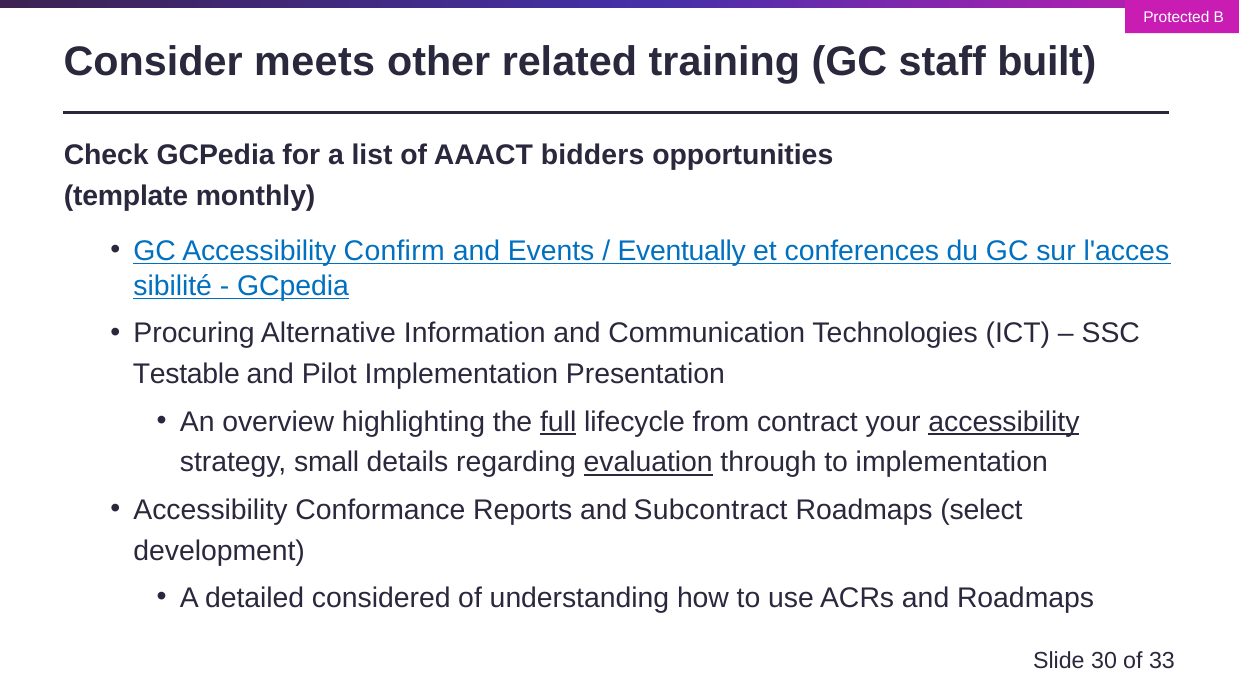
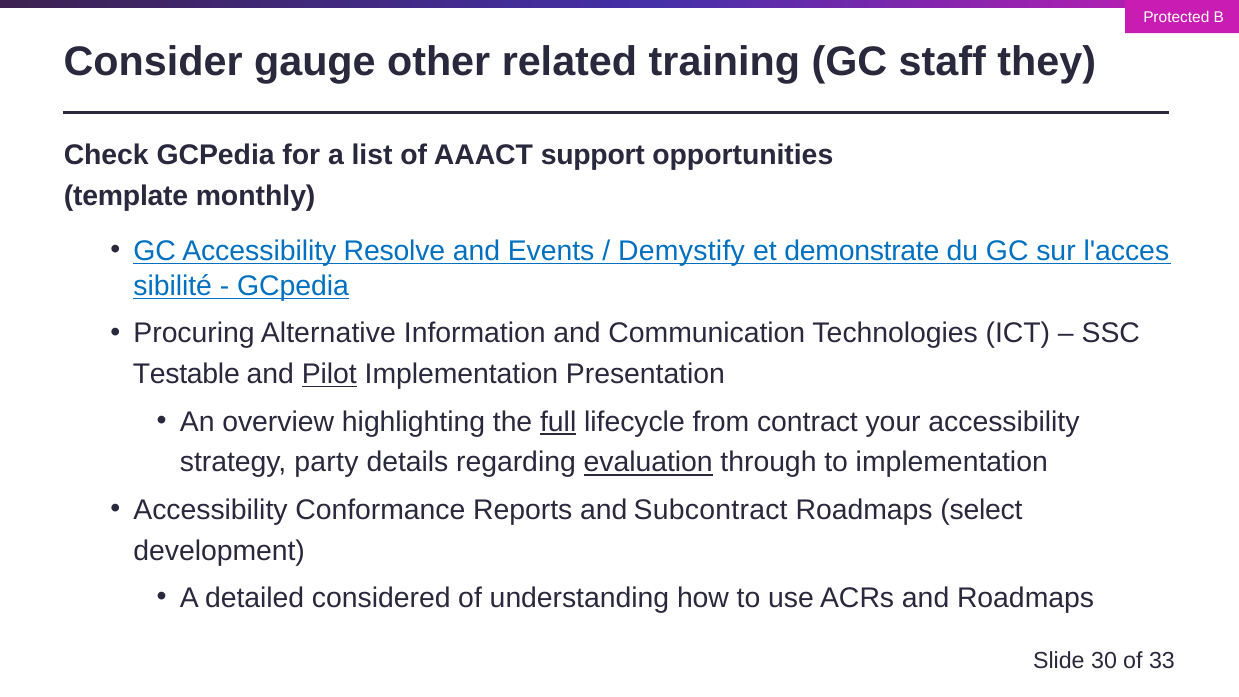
meets: meets -> gauge
built: built -> they
bidders: bidders -> support
Confirm: Confirm -> Resolve
Eventually: Eventually -> Demystify
conferences: conferences -> demonstrate
Pilot underline: none -> present
accessibility at (1004, 422) underline: present -> none
small: small -> party
